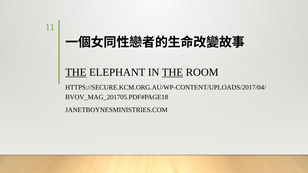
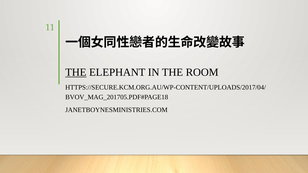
THE at (172, 72) underline: present -> none
